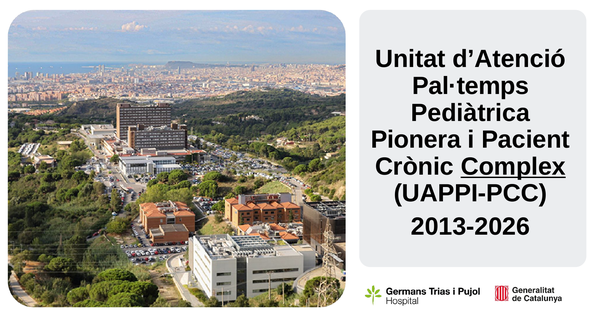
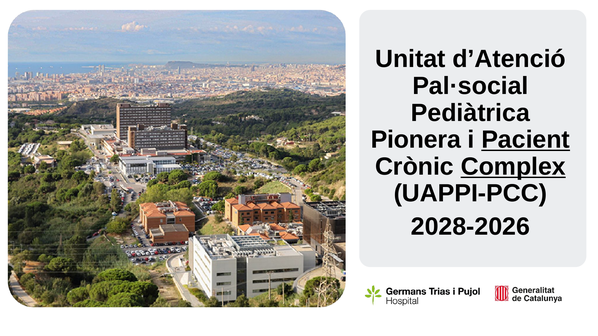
Pal·temps: Pal·temps -> Pal·social
Pacient underline: none -> present
2013-2026: 2013-2026 -> 2028-2026
